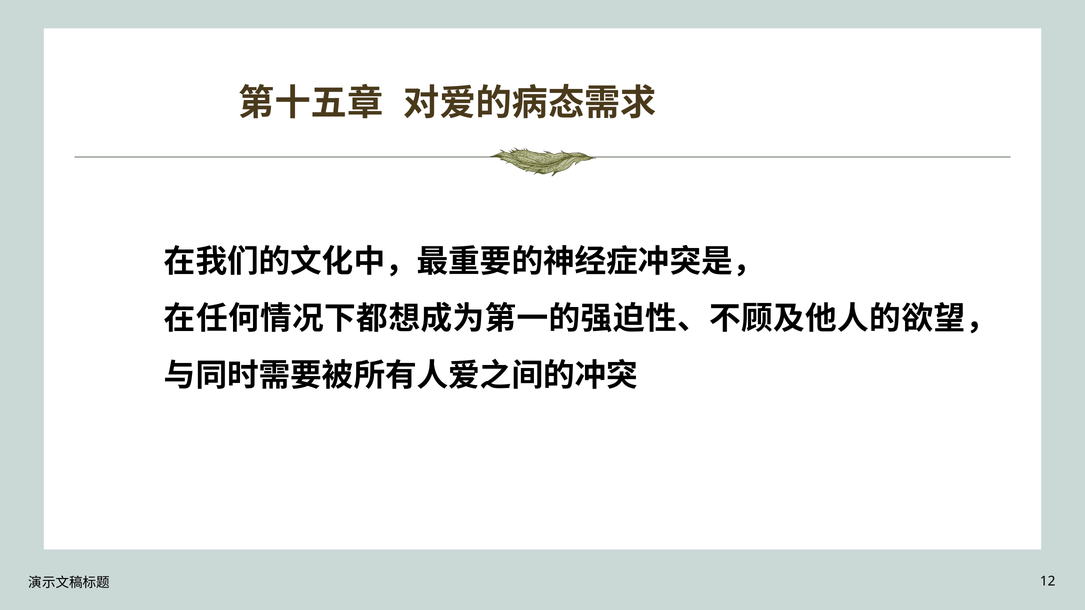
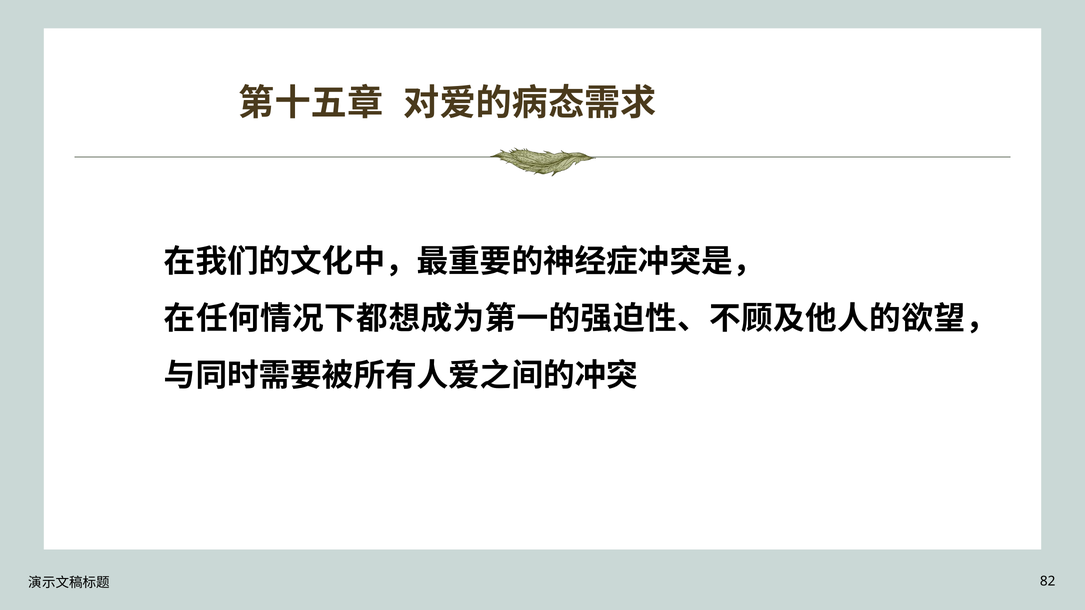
12: 12 -> 82
